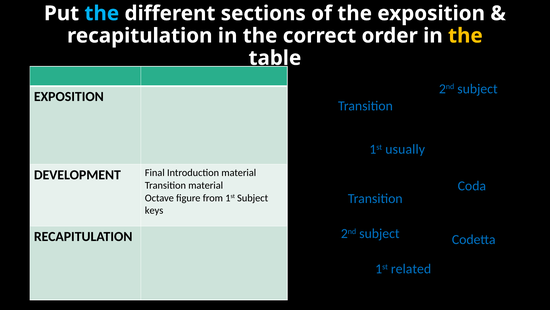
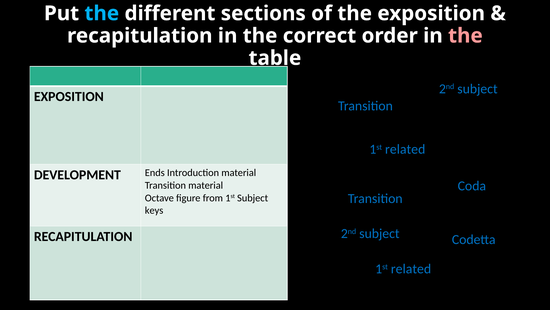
the at (465, 36) colour: yellow -> pink
usually at (405, 149): usually -> related
Final: Final -> Ends
